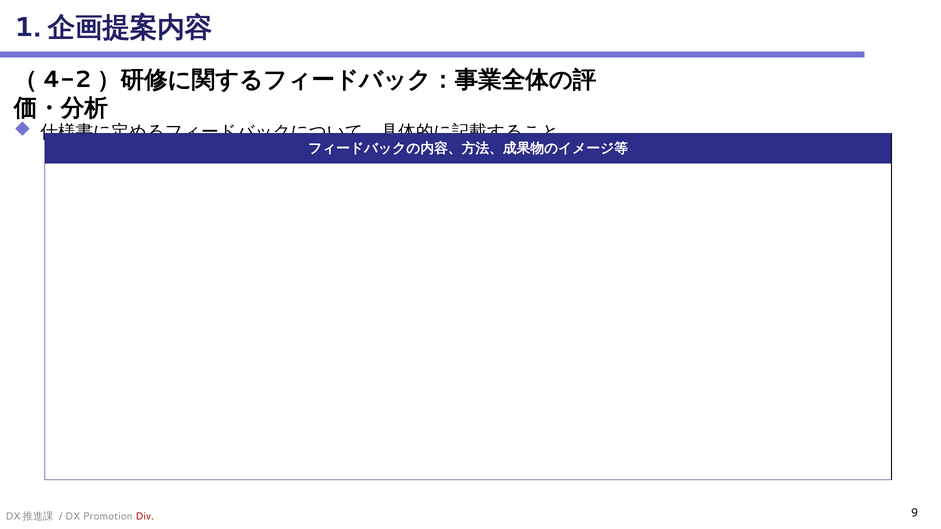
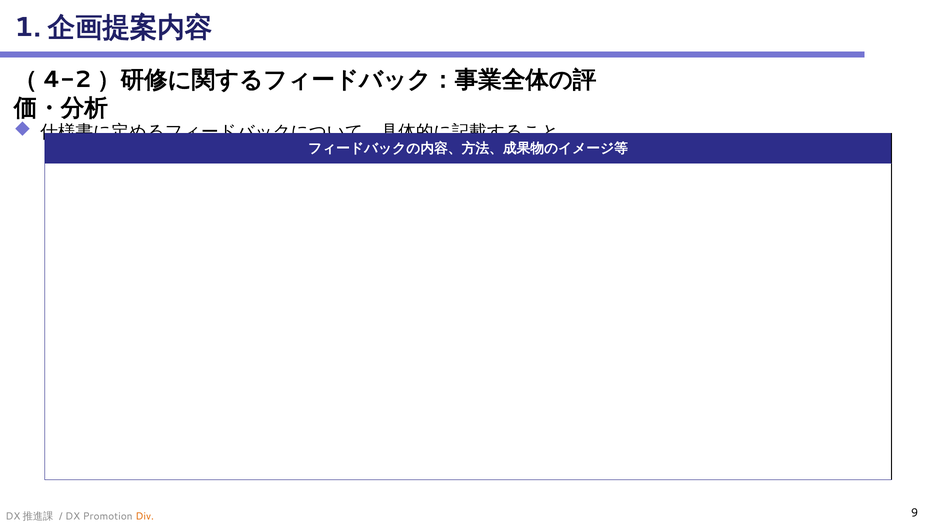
Div colour: red -> orange
